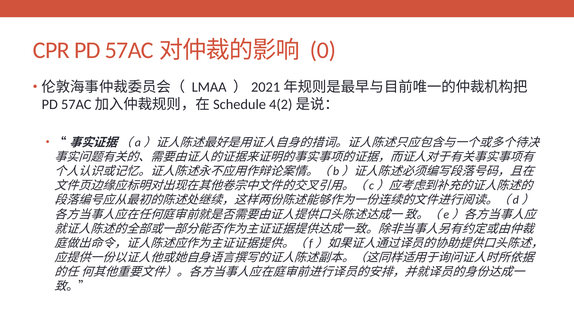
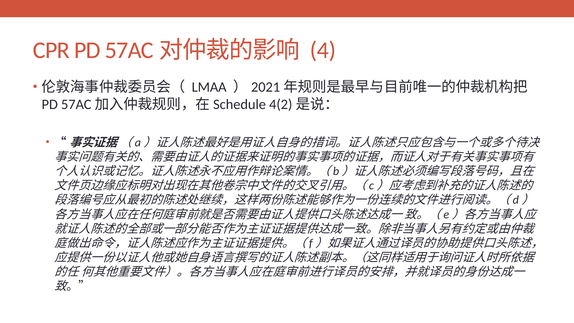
0: 0 -> 4
